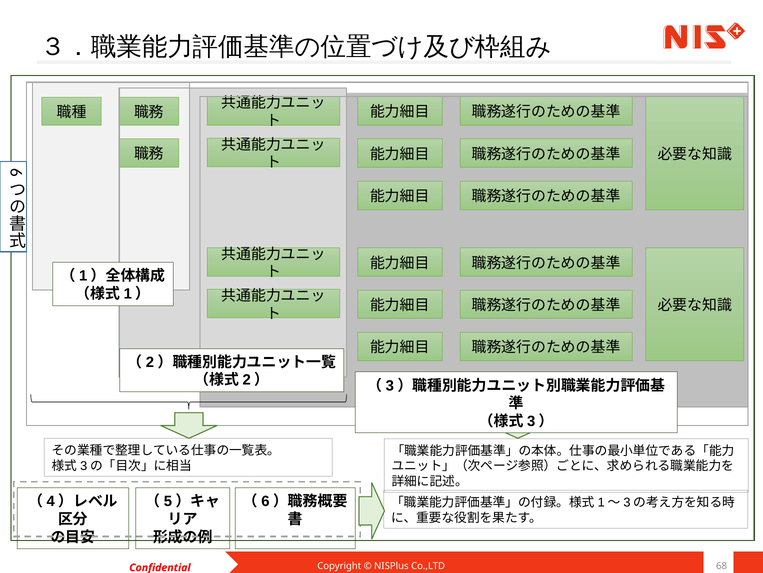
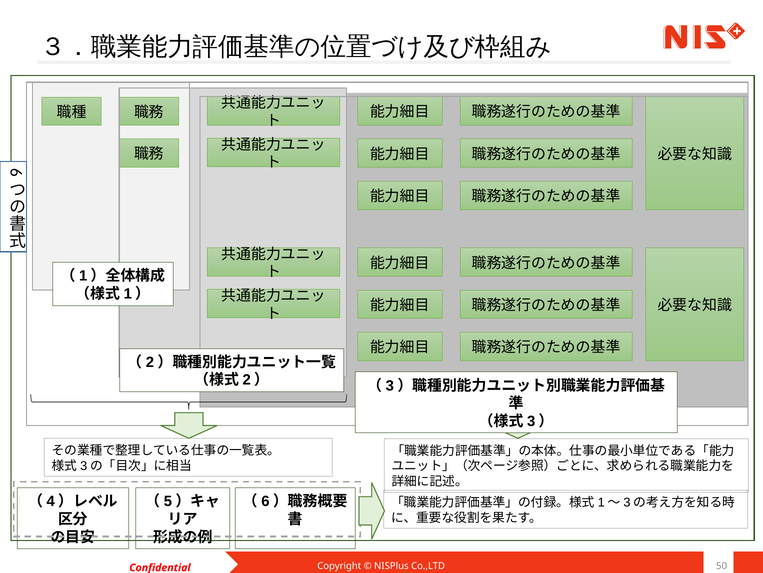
68: 68 -> 50
